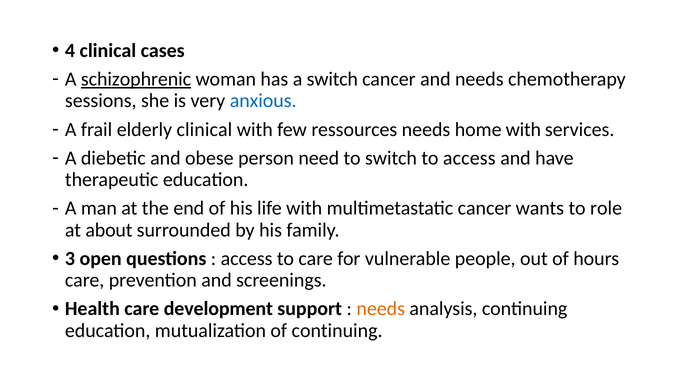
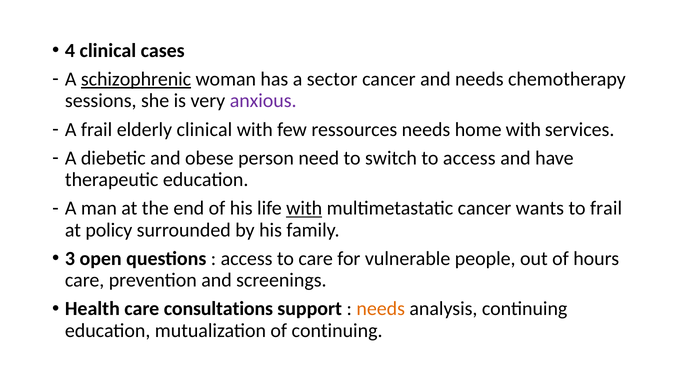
a switch: switch -> sector
anxious colour: blue -> purple
with at (304, 208) underline: none -> present
to role: role -> frail
about: about -> policy
development: development -> consultations
